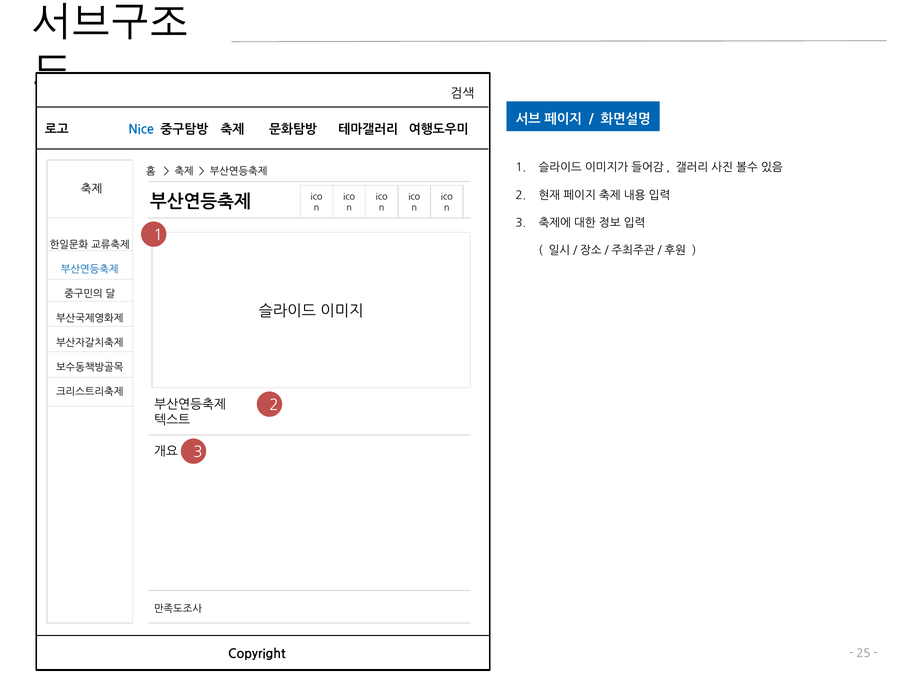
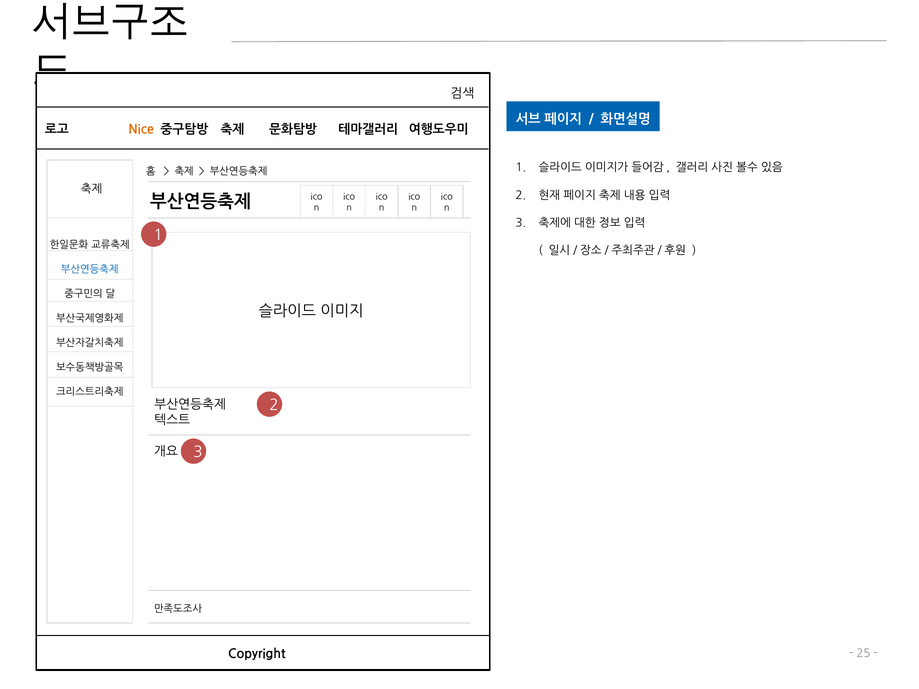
Nice colour: blue -> orange
